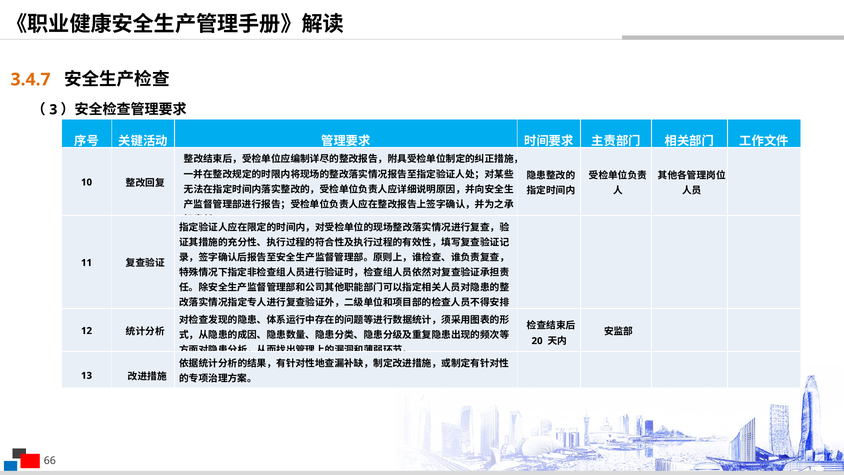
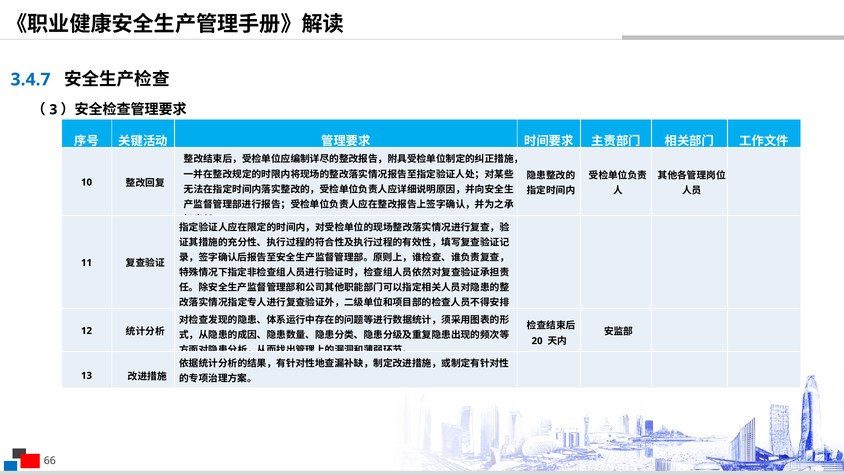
3.4.7 colour: orange -> blue
